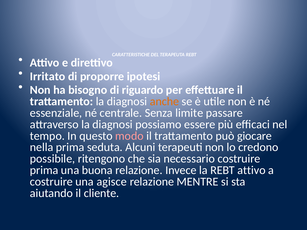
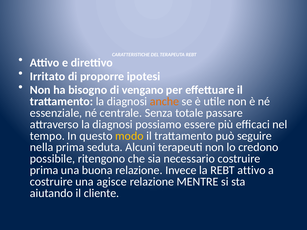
riguardo: riguardo -> vengano
limite: limite -> totale
modo colour: pink -> yellow
giocare: giocare -> seguire
